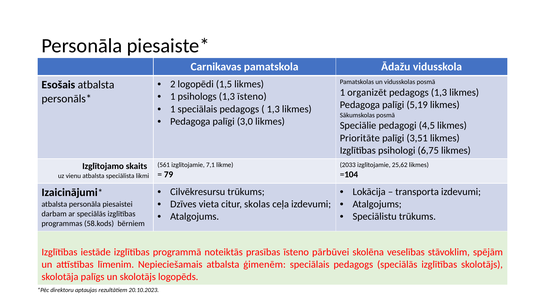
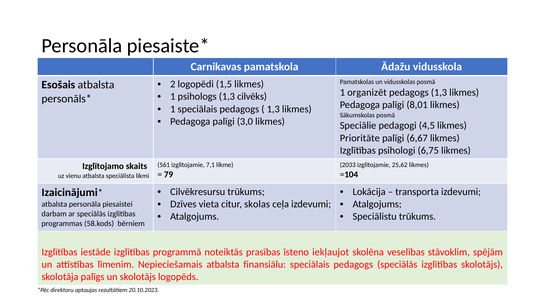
1,3 īsteno: īsteno -> cilvēks
5,19: 5,19 -> 8,01
3,51: 3,51 -> 6,67
pārbūvei: pārbūvei -> iekļaujot
ģimenēm: ģimenēm -> finansiālu
